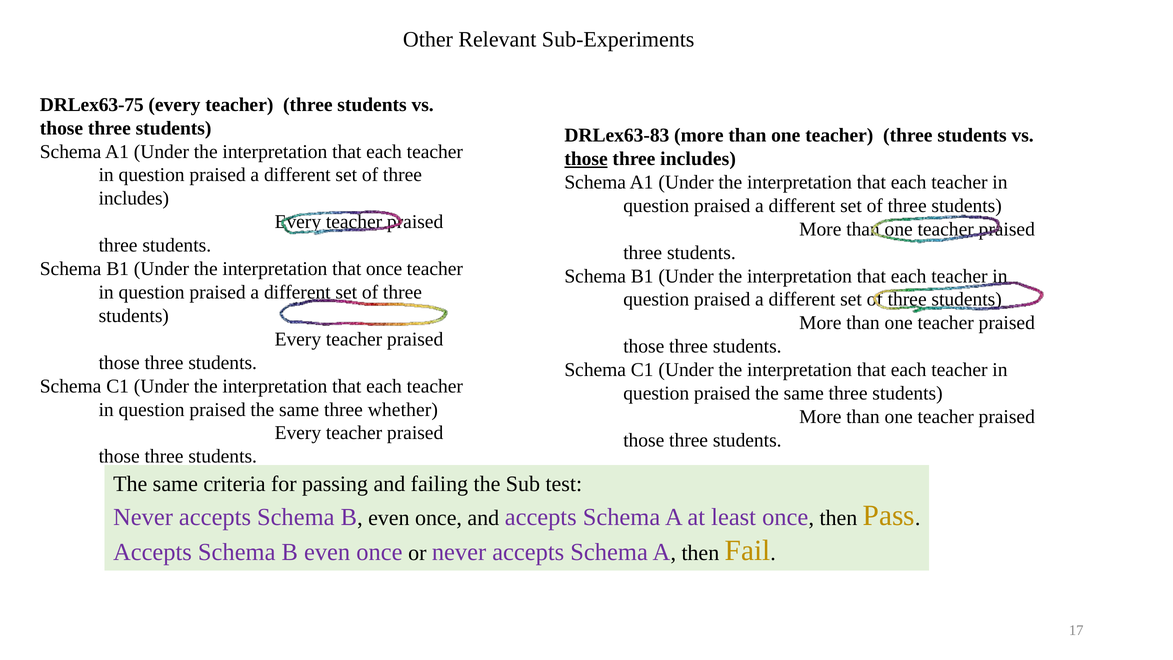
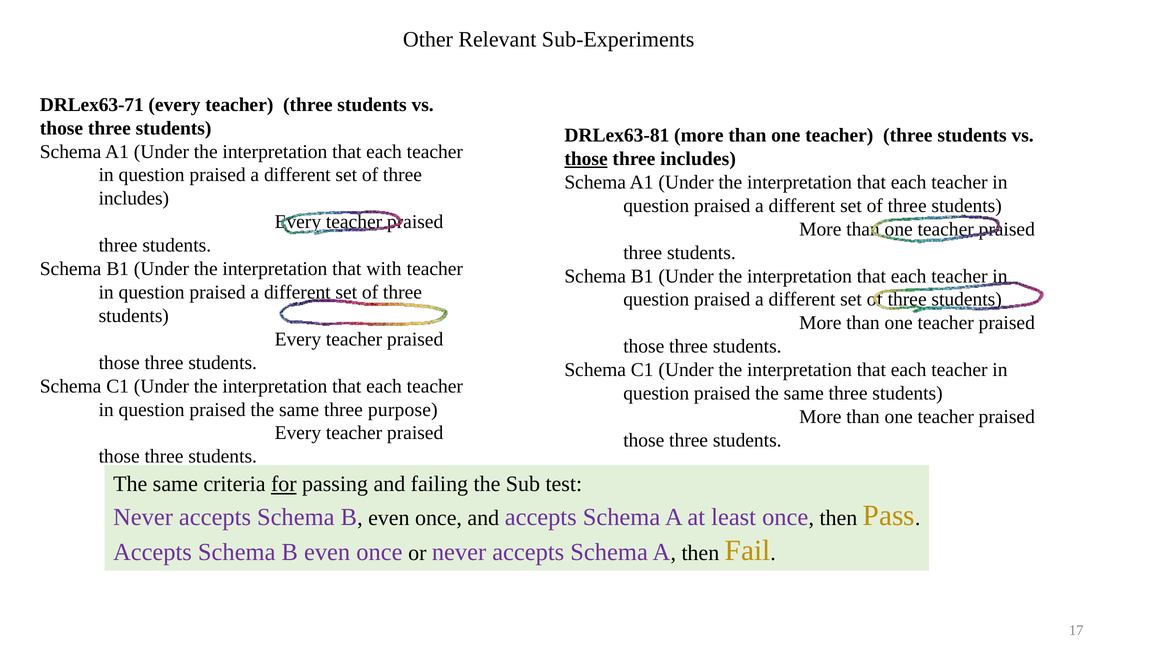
DRLex63-75: DRLex63-75 -> DRLex63-71
DRLex63-83: DRLex63-83 -> DRLex63-81
that once: once -> with
whether: whether -> purpose
for underline: none -> present
